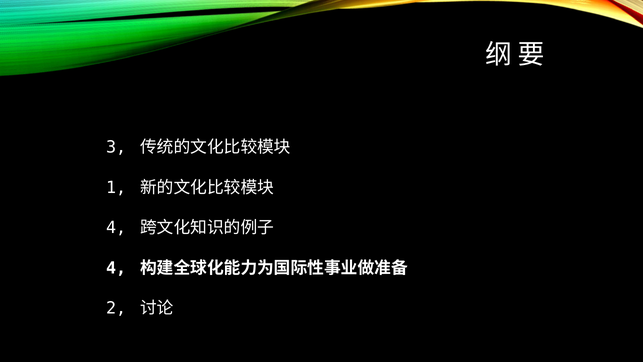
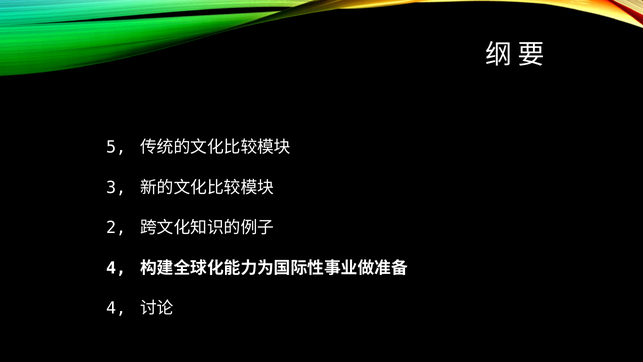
3: 3 -> 5
1: 1 -> 3
4 at (116, 228): 4 -> 2
2 at (116, 308): 2 -> 4
